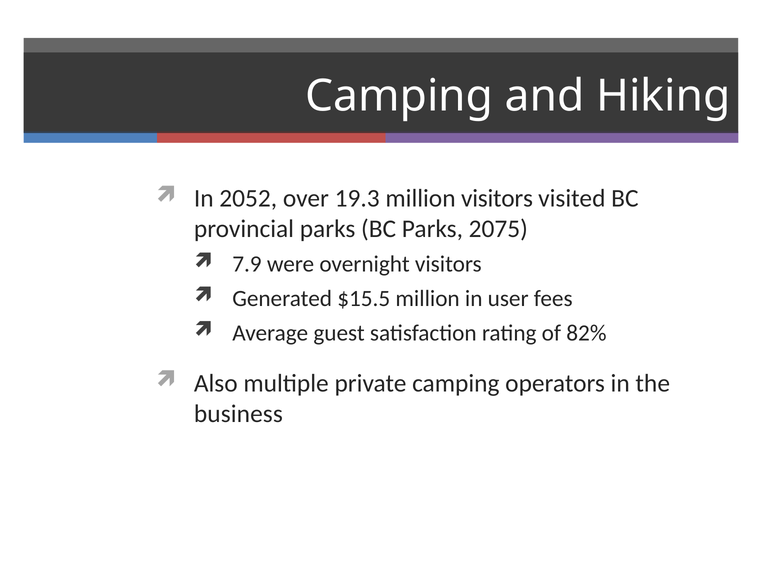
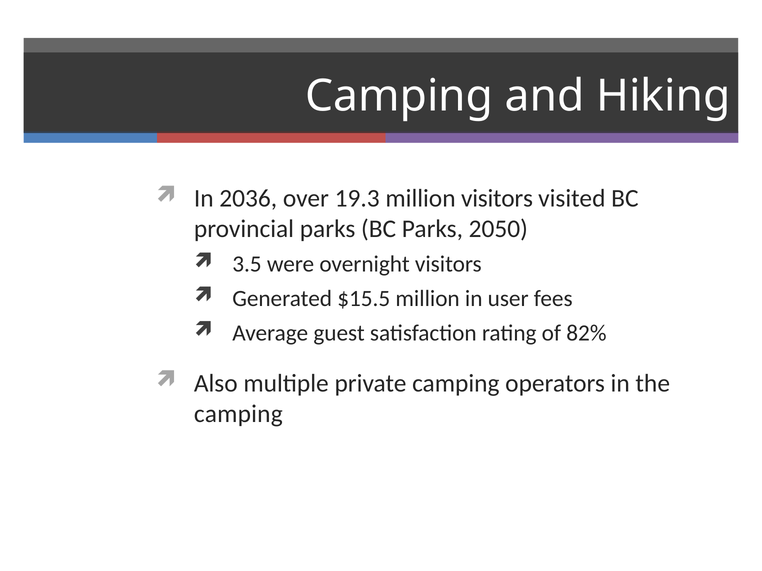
2052: 2052 -> 2036
2075: 2075 -> 2050
7.9: 7.9 -> 3.5
business at (238, 414): business -> camping
